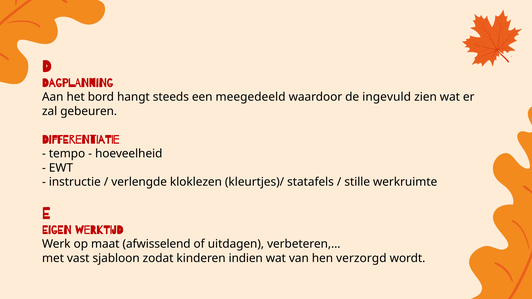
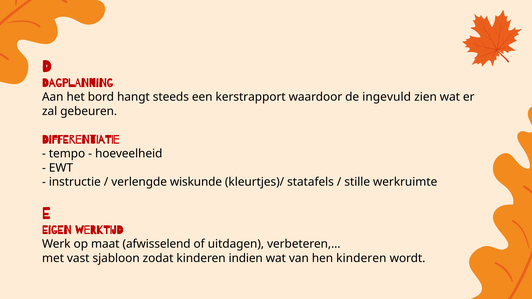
een meegedeeld: meegedeeld -> kerstrapport
kloklezen: kloklezen -> wiskunde
hen verzorgd: verzorgd -> kinderen
